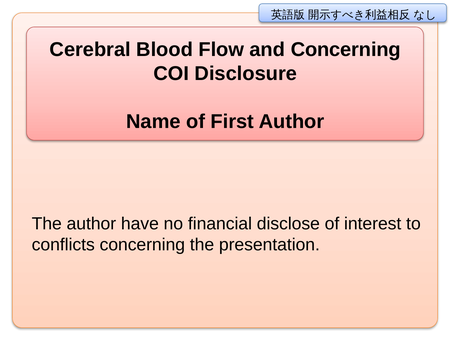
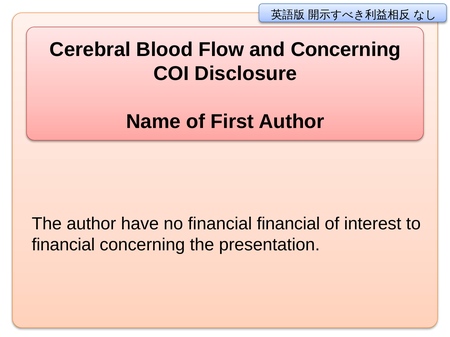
financial disclose: disclose -> financial
conflicts at (63, 245): conflicts -> financial
